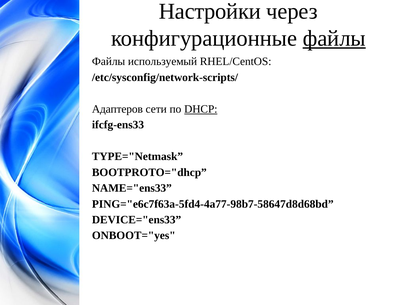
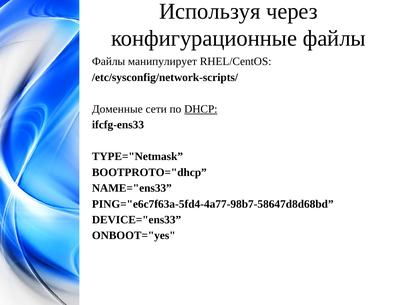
Настройки: Настройки -> Используя
файлы at (334, 38) underline: present -> none
используемый: используемый -> манипулирует
Адаптеров: Адаптеров -> Доменные
